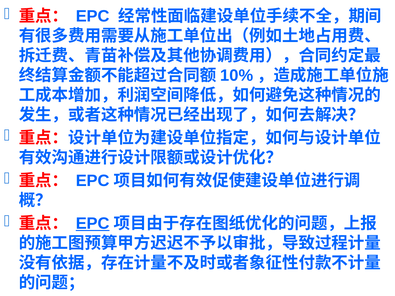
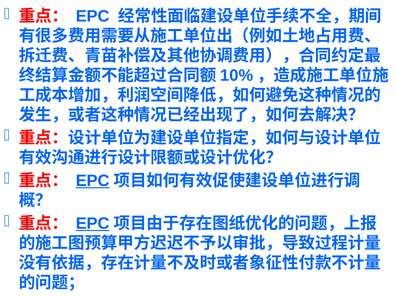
EPC at (93, 181) underline: none -> present
